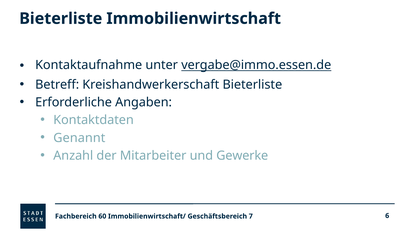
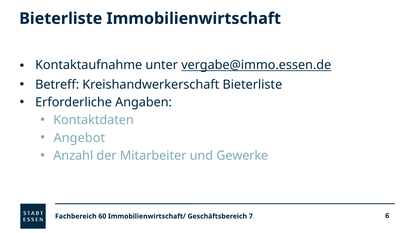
Genannt: Genannt -> Angebot
